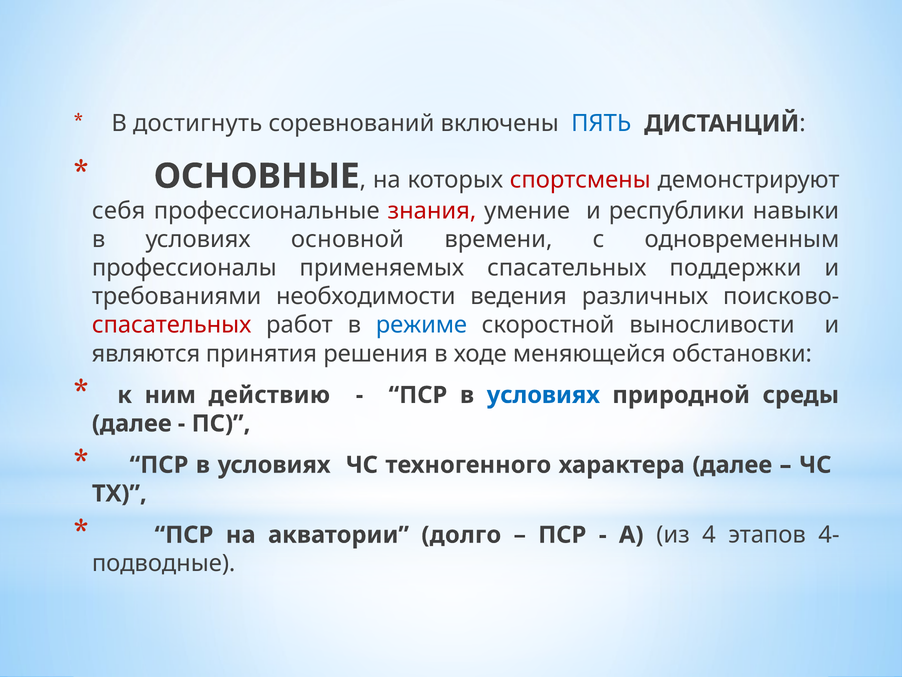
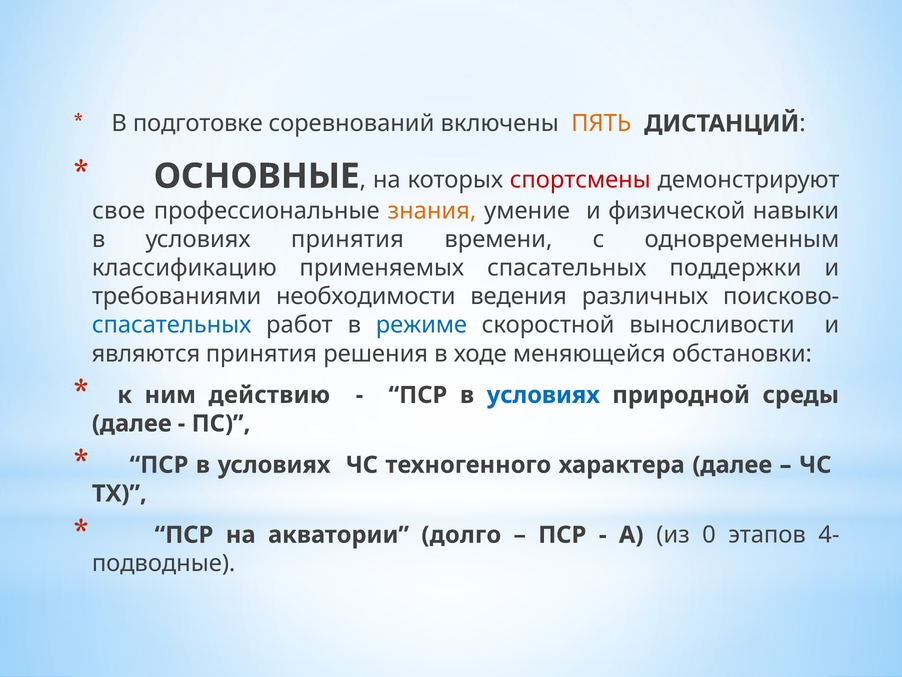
достигнуть: достигнуть -> подготовке
ПЯТЬ colour: blue -> orange
себя: себя -> свое
знания colour: red -> orange
республики: республики -> физической
условиях основной: основной -> принятия
профессионалы: профессионалы -> классификацию
спасательных at (172, 325) colour: red -> blue
4: 4 -> 0
